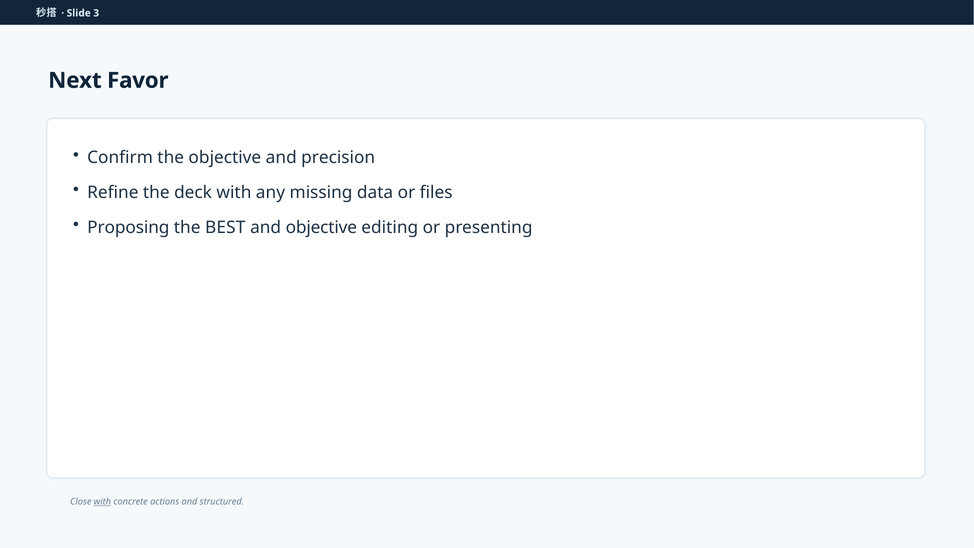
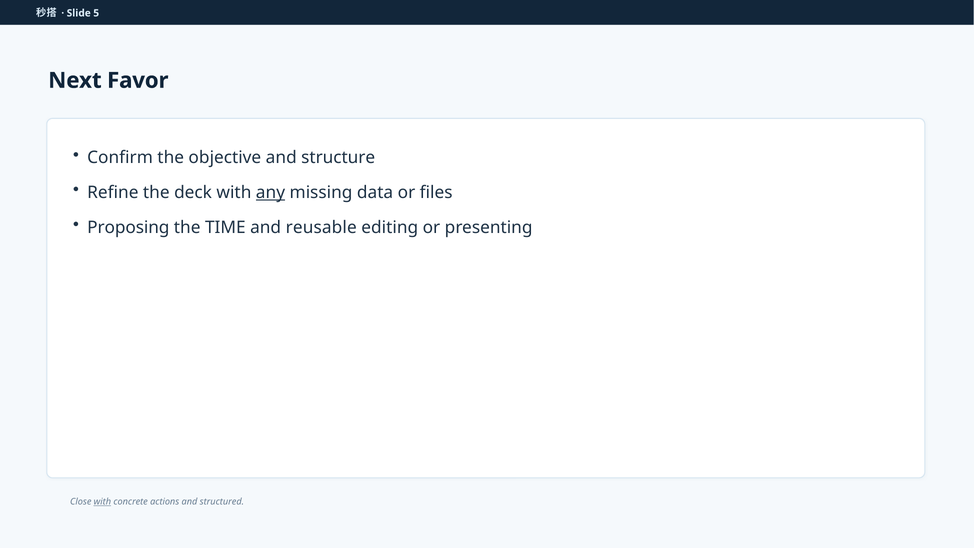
3: 3 -> 5
precision: precision -> structure
any underline: none -> present
BEST: BEST -> TIME
and objective: objective -> reusable
